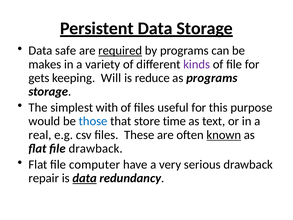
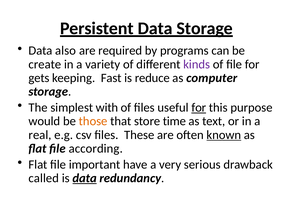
safe: safe -> also
required underline: present -> none
makes: makes -> create
Will: Will -> Fast
as programs: programs -> computer
for at (199, 107) underline: none -> present
those colour: blue -> orange
file drawback: drawback -> according
computer: computer -> important
repair: repair -> called
